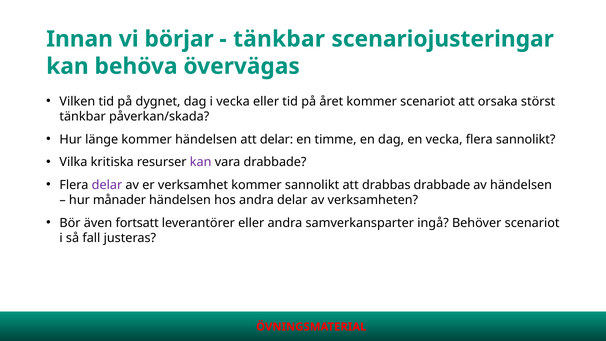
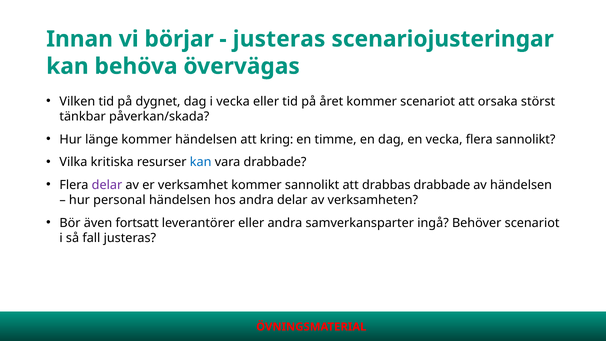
tänkbar at (279, 39): tänkbar -> justeras
att delar: delar -> kring
kan at (201, 162) colour: purple -> blue
månader: månader -> personal
